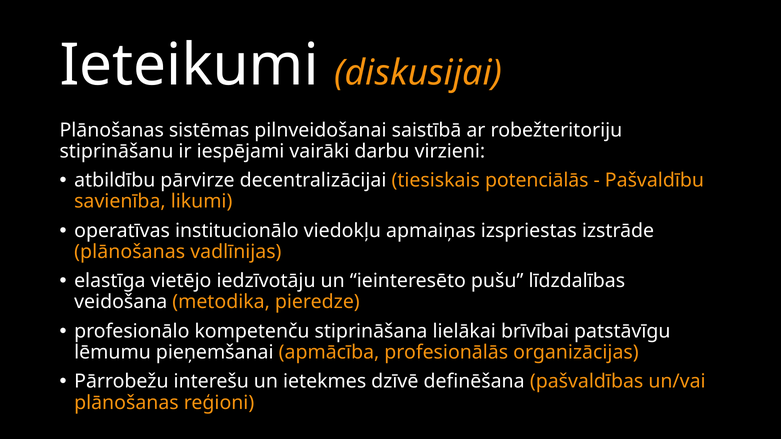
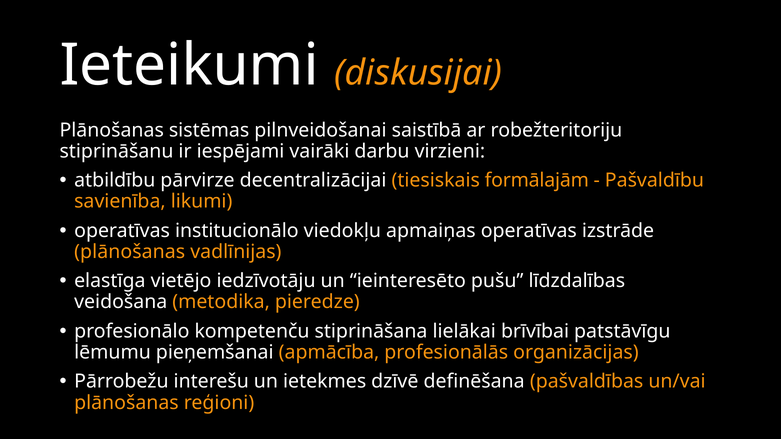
potenciālās: potenciālās -> formālajām
apmaiņas izspriestas: izspriestas -> operatīvas
